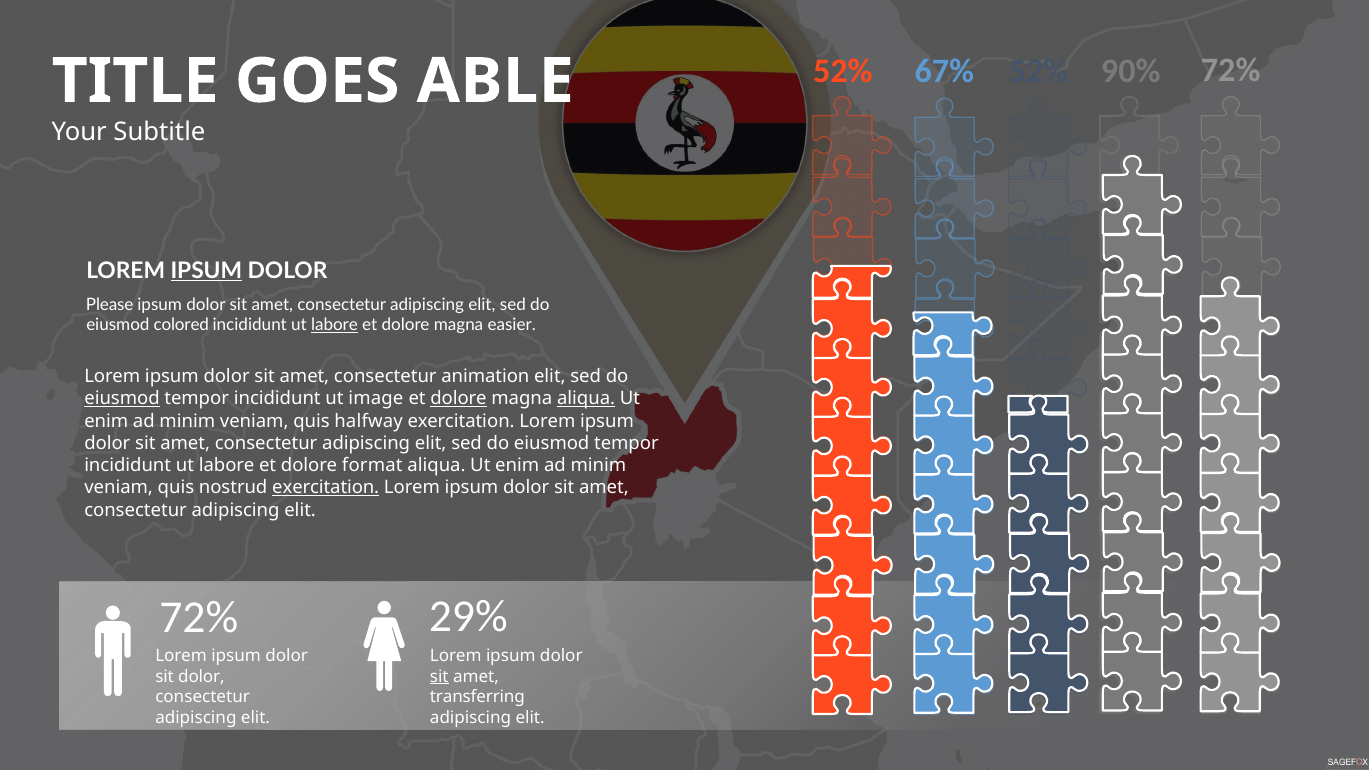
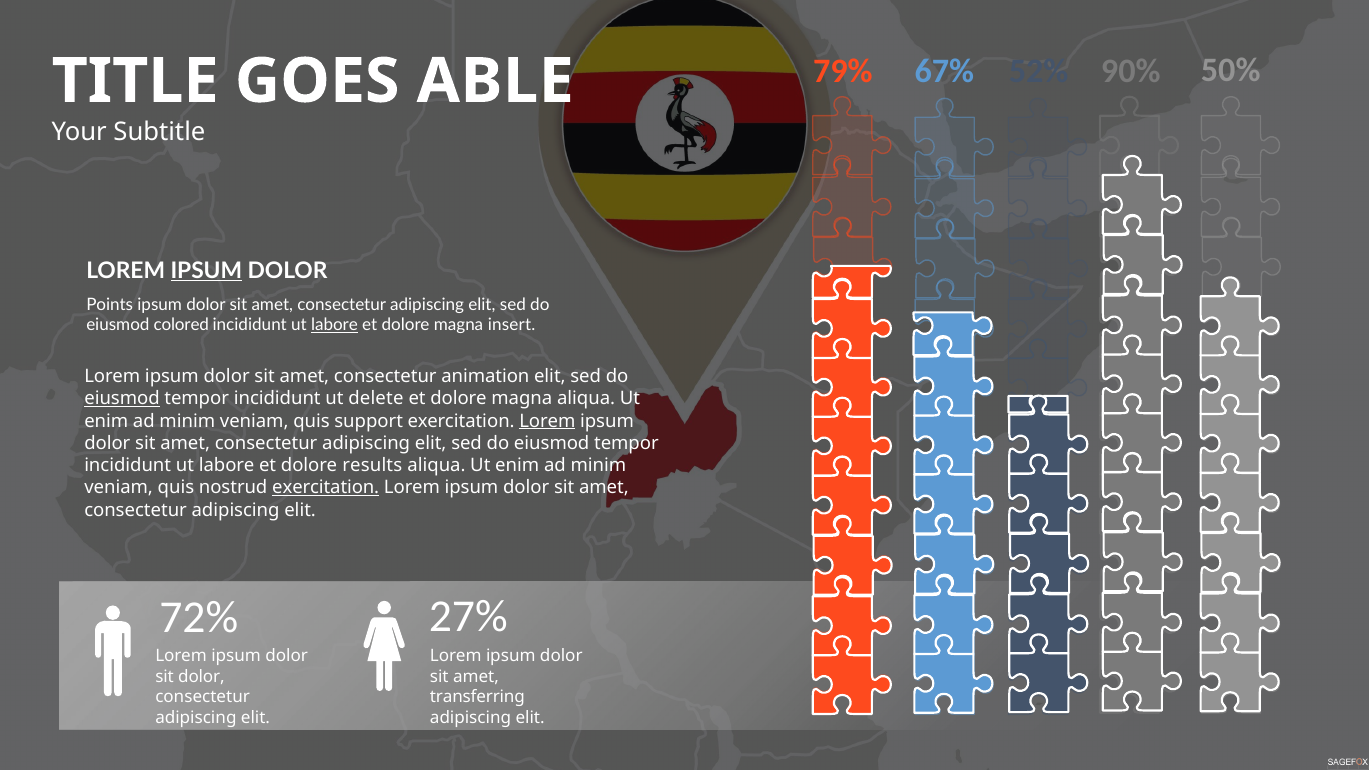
72% at (1231, 70): 72% -> 50%
52% at (843, 72): 52% -> 79%
Please: Please -> Points
easier: easier -> insert
image: image -> delete
dolore at (459, 399) underline: present -> none
aliqua at (586, 399) underline: present -> none
halfway: halfway -> support
Lorem at (547, 421) underline: none -> present
format: format -> results
29%: 29% -> 27%
sit at (439, 677) underline: present -> none
